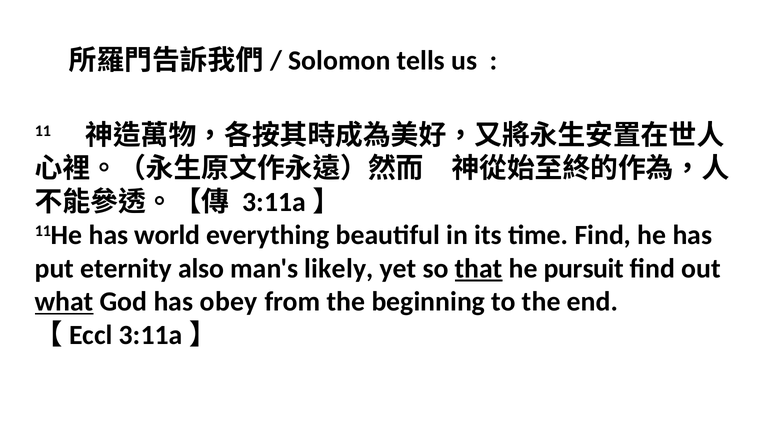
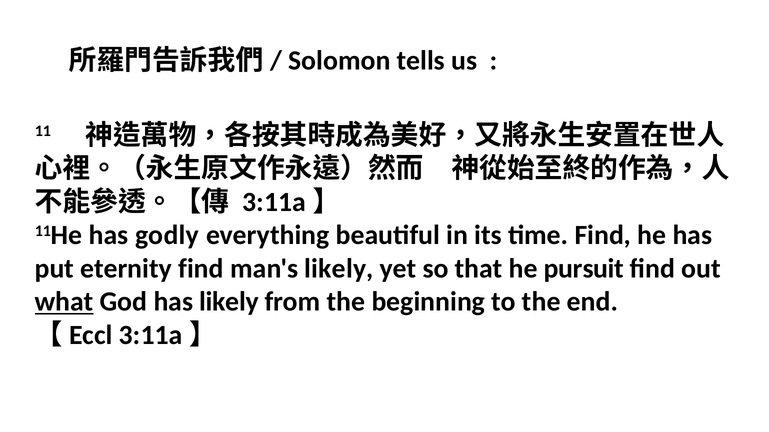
world: world -> godly
eternity also: also -> find
that underline: present -> none
has obey: obey -> likely
